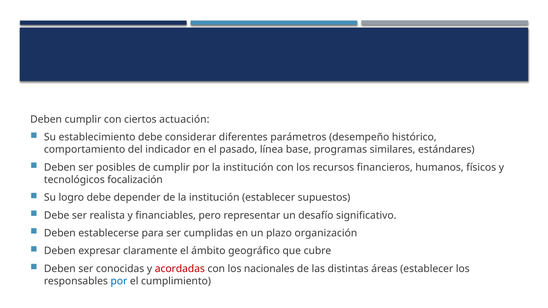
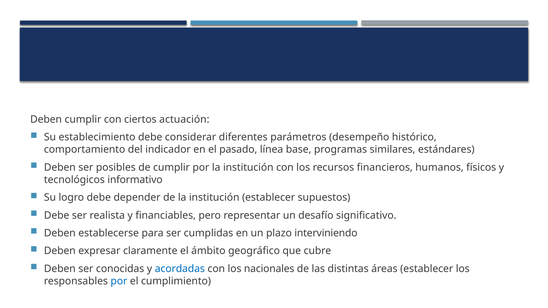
focalización: focalización -> informativo
organización: organización -> interviniendo
acordadas colour: red -> blue
